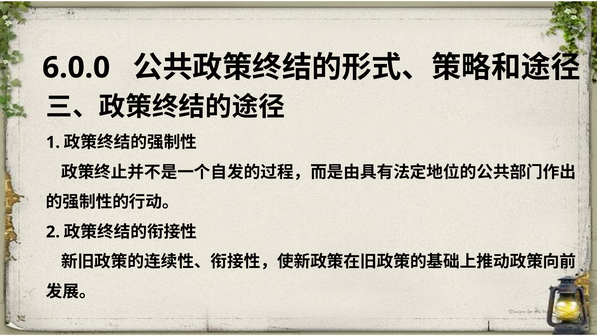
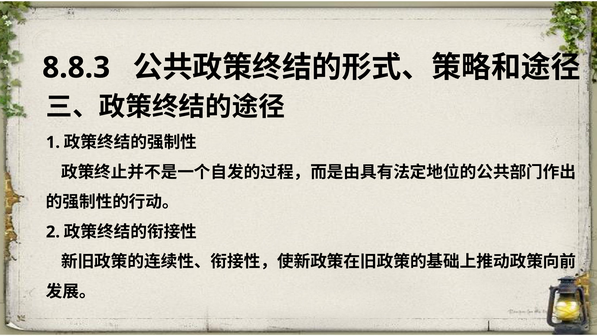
6.0.0: 6.0.0 -> 8.8.3
